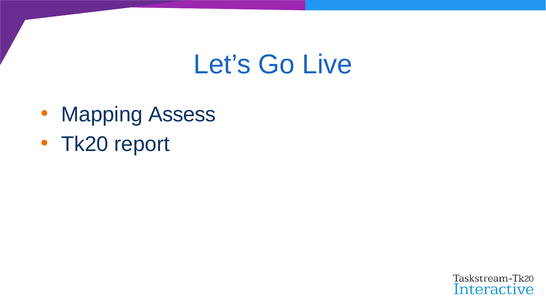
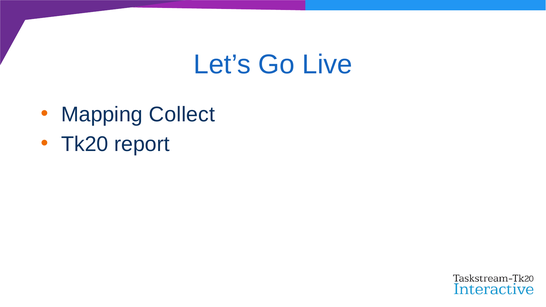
Assess: Assess -> Collect
